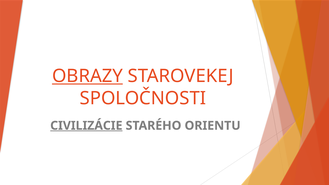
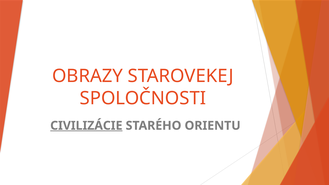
OBRAZY underline: present -> none
